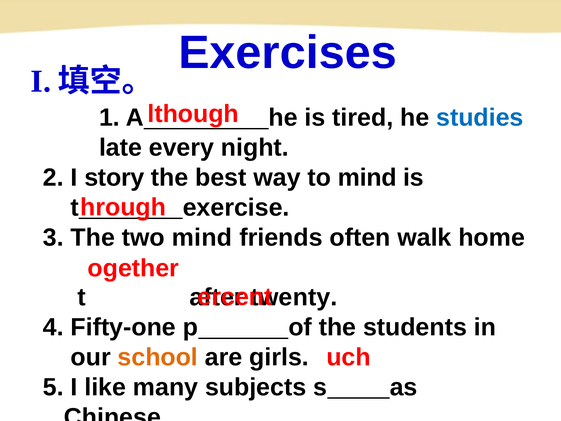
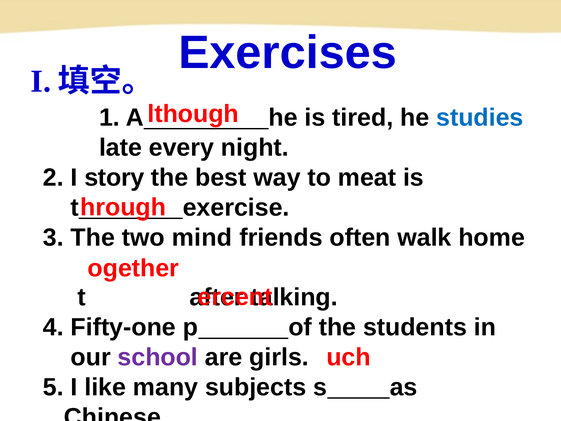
to mind: mind -> meat
twenty: twenty -> talking
school colour: orange -> purple
